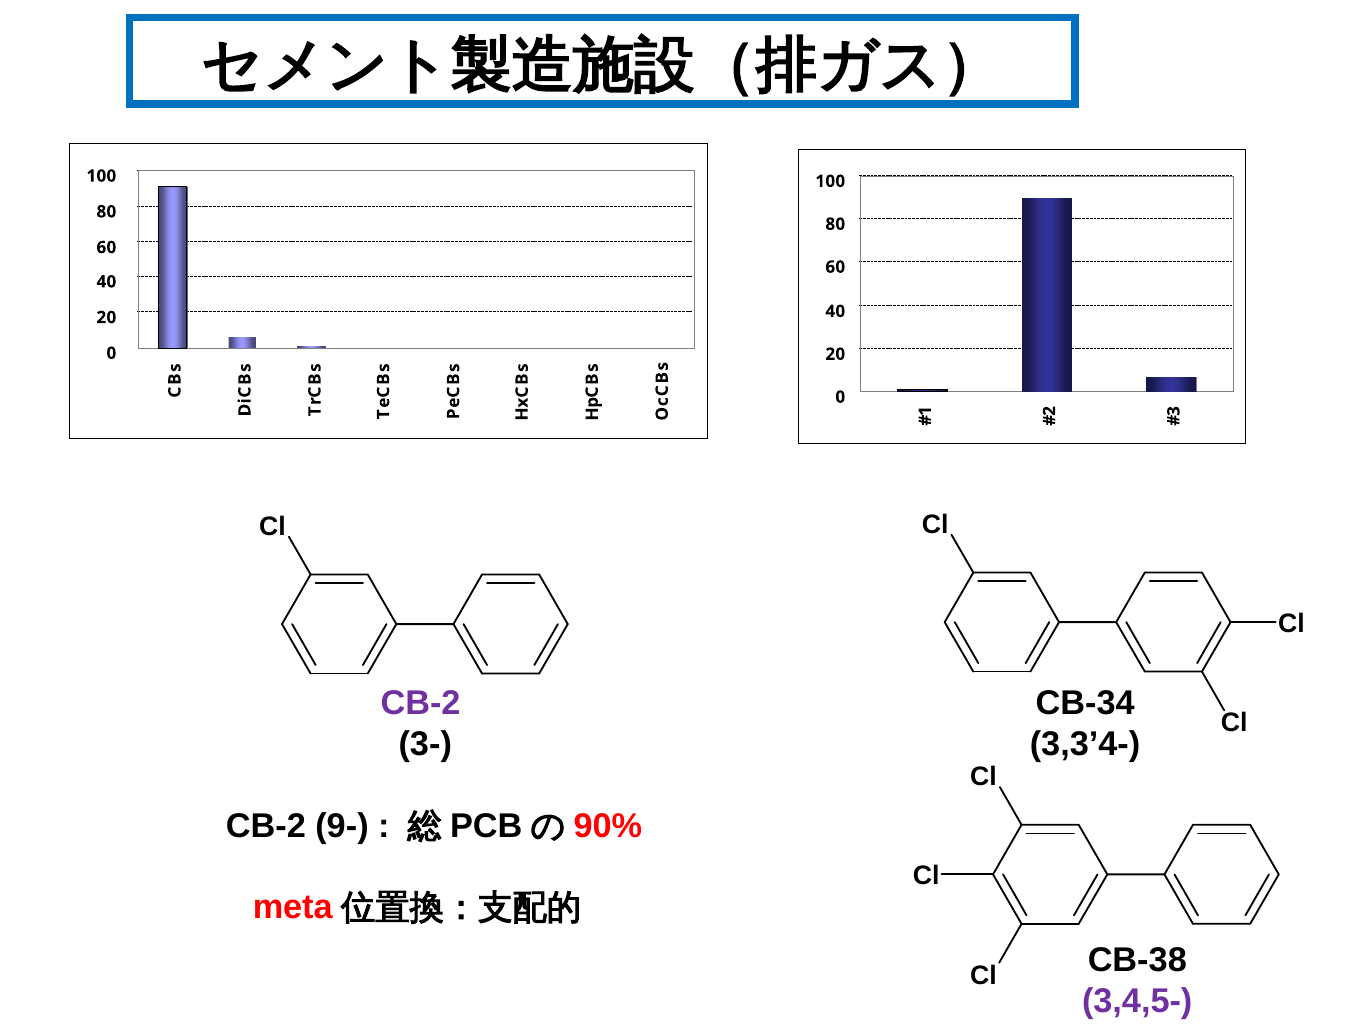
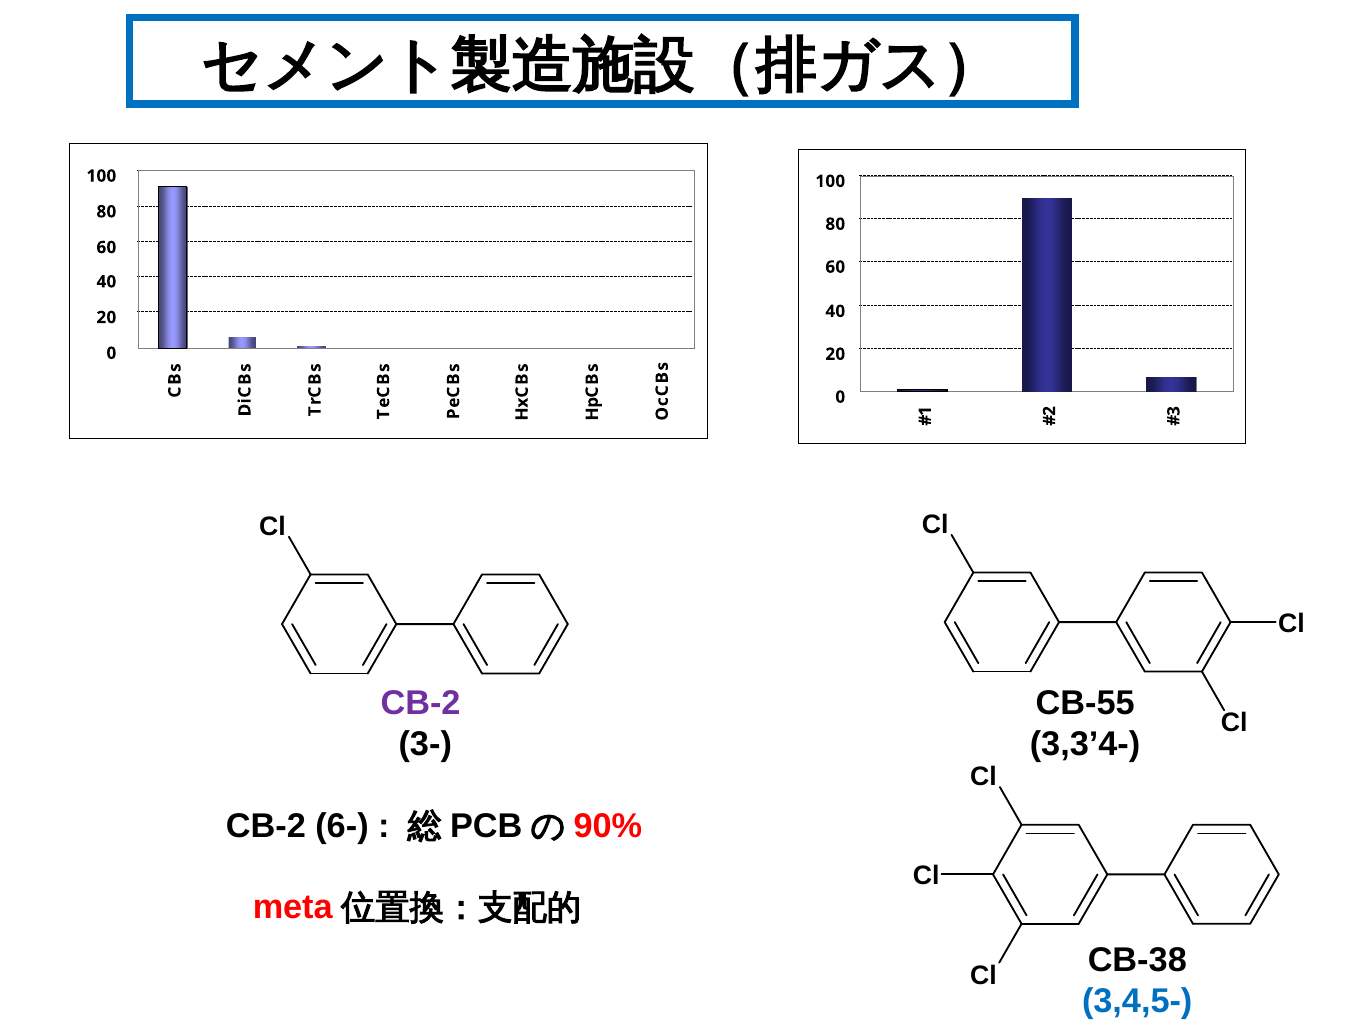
CB-34: CB-34 -> CB-55
9-: 9- -> 6-
3,4,5- colour: purple -> blue
